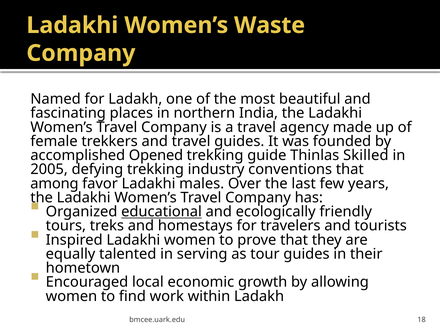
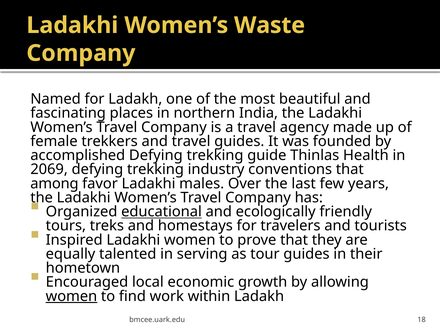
accomplished Opened: Opened -> Defying
Skilled: Skilled -> Health
2005: 2005 -> 2069
women at (71, 296) underline: none -> present
